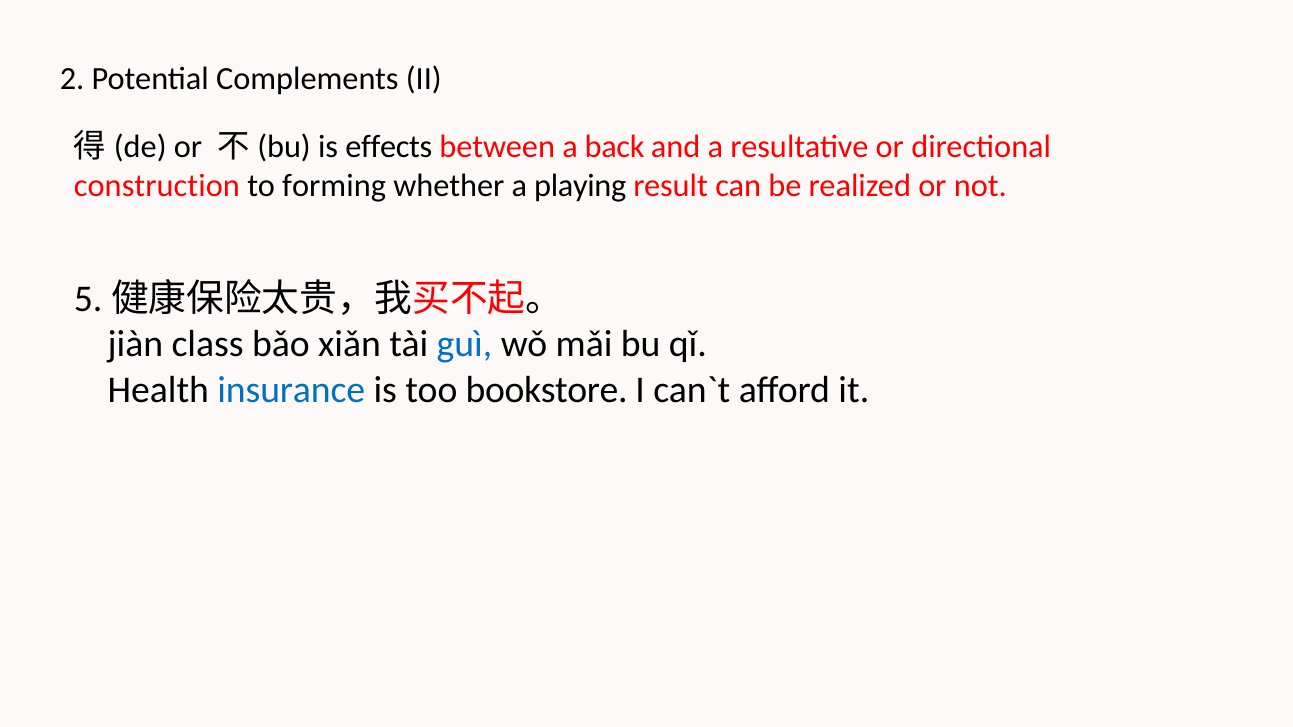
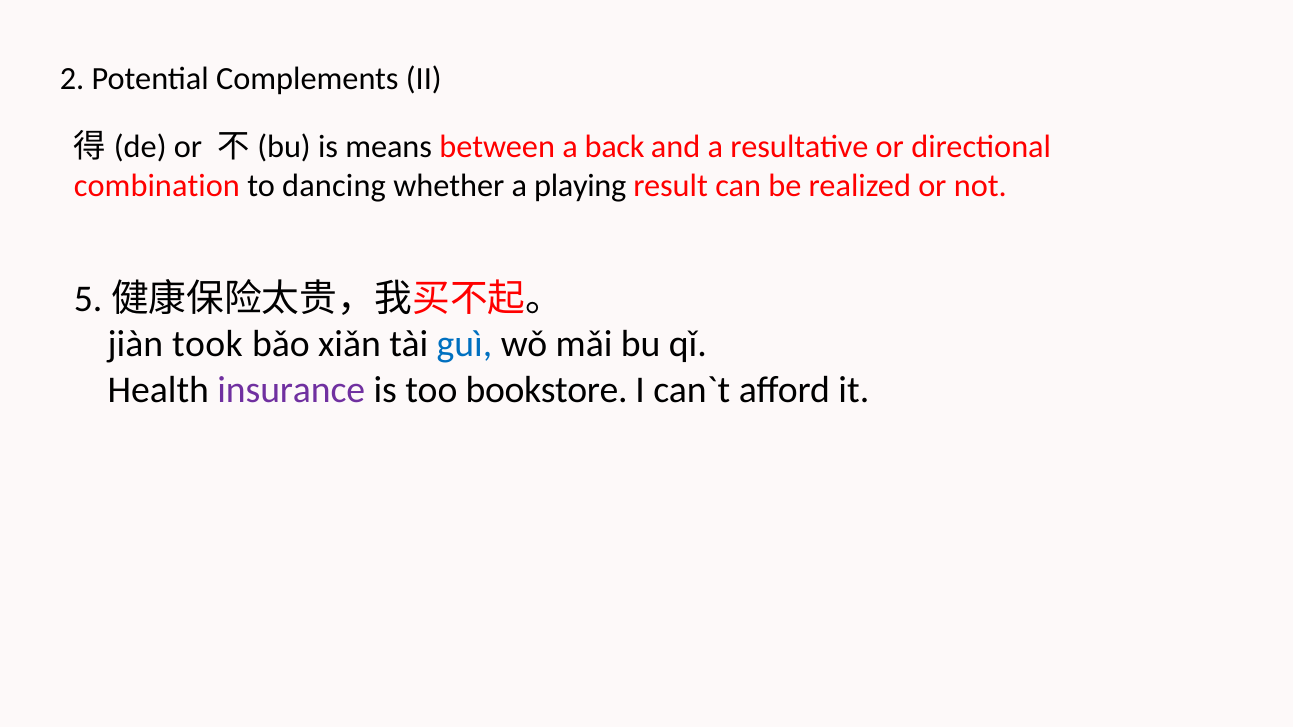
effects: effects -> means
construction: construction -> combination
forming: forming -> dancing
class: class -> took
insurance colour: blue -> purple
